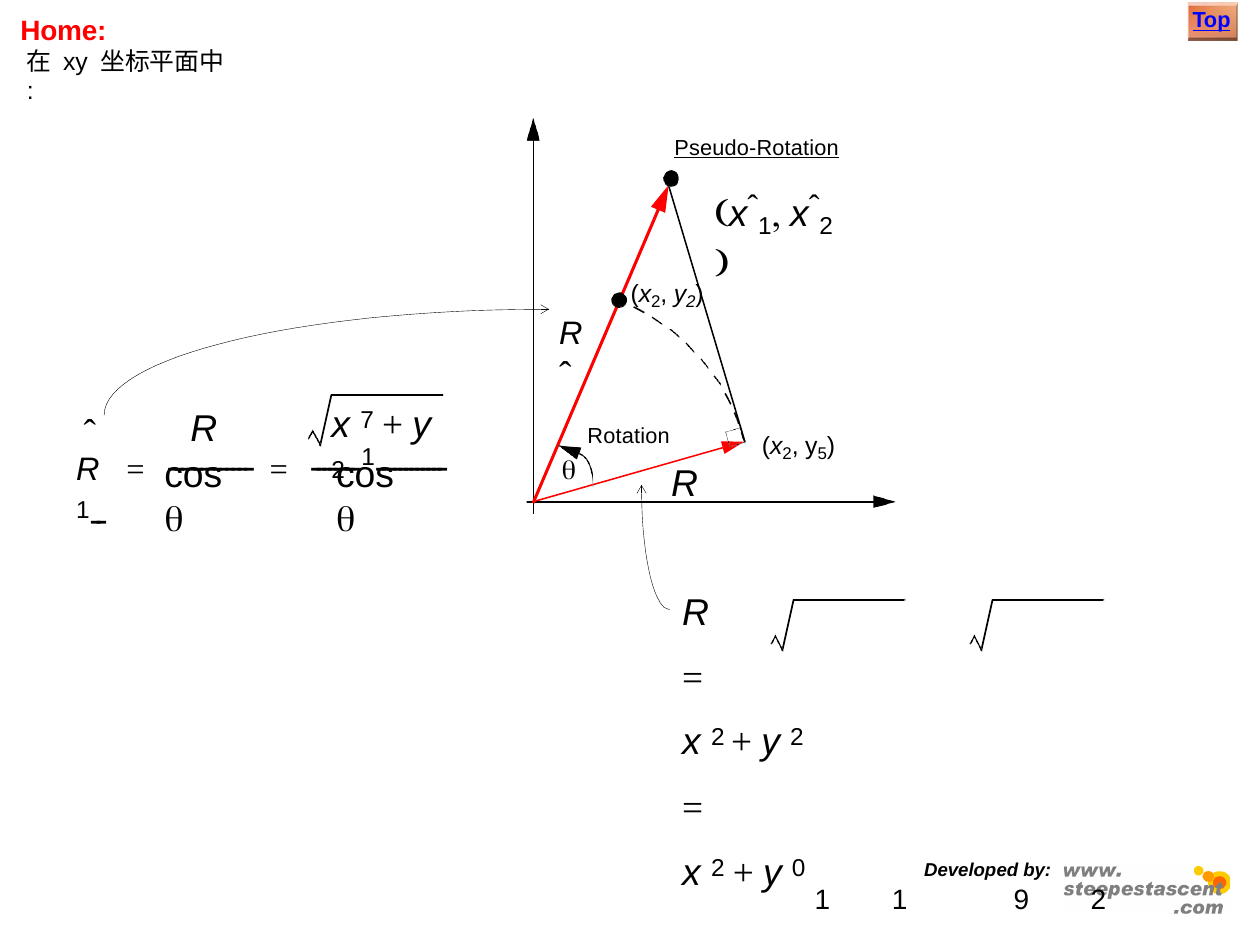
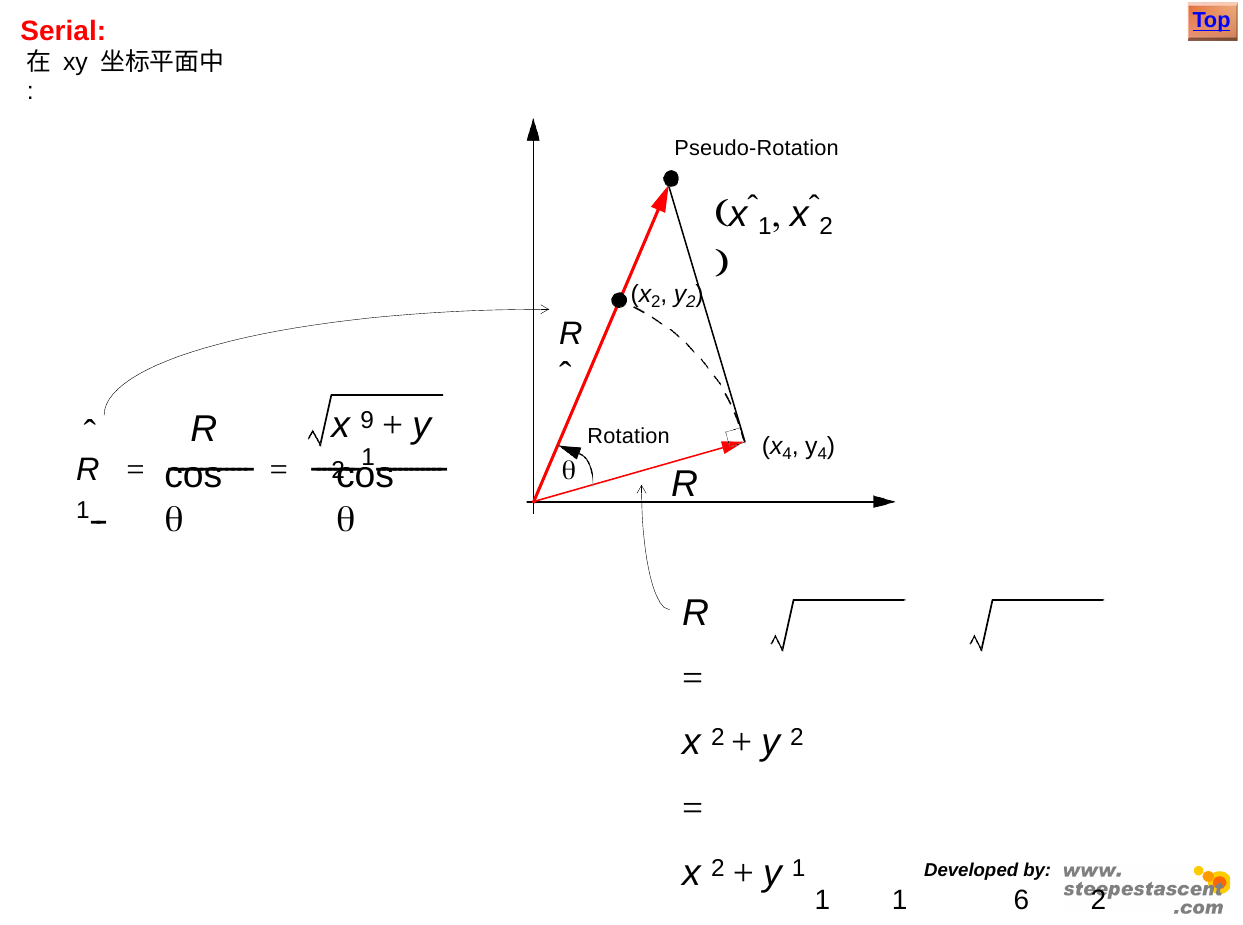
Home: Home -> Serial
Pseudo-Rotation underline: present -> none
7: 7 -> 9
2 at (787, 454): 2 -> 4
y 5: 5 -> 4
y 0: 0 -> 1
9: 9 -> 6
